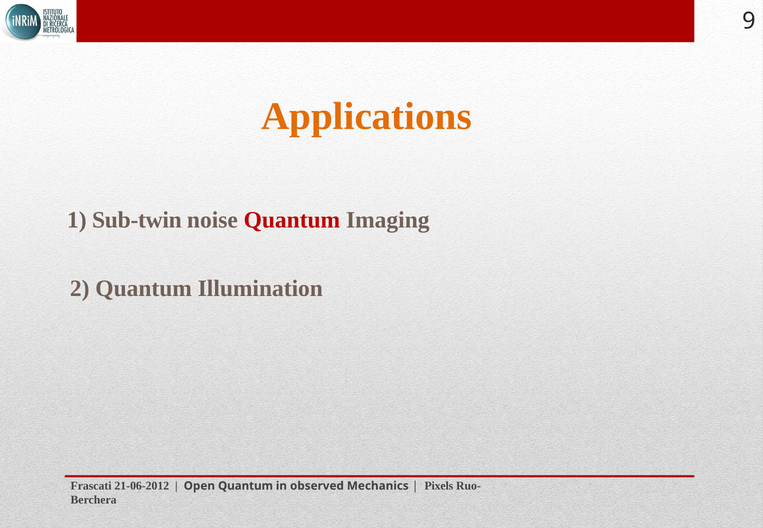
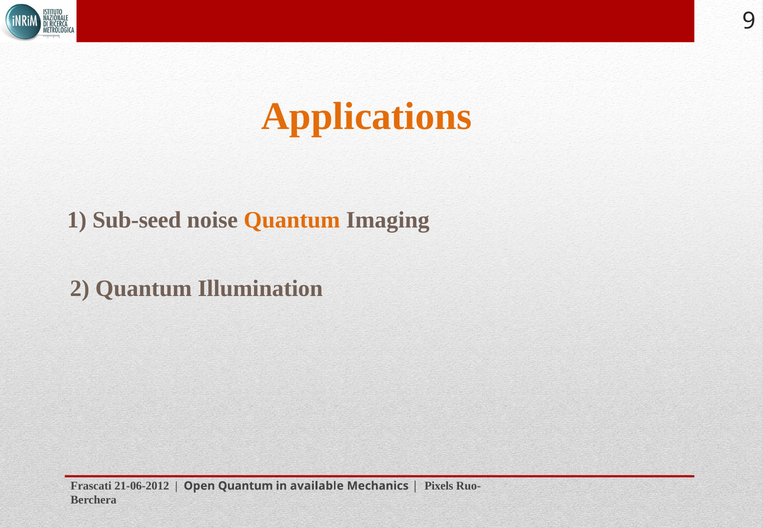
Sub-twin: Sub-twin -> Sub-seed
Quantum at (292, 220) colour: red -> orange
observed: observed -> available
